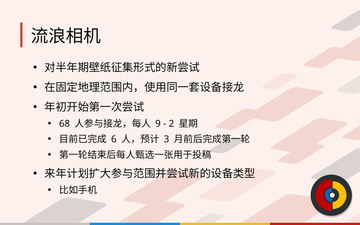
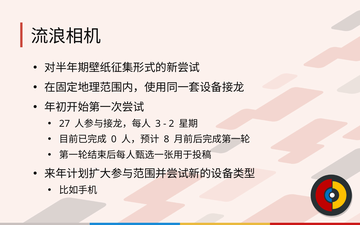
68: 68 -> 27
9: 9 -> 3
6: 6 -> 0
3: 3 -> 8
